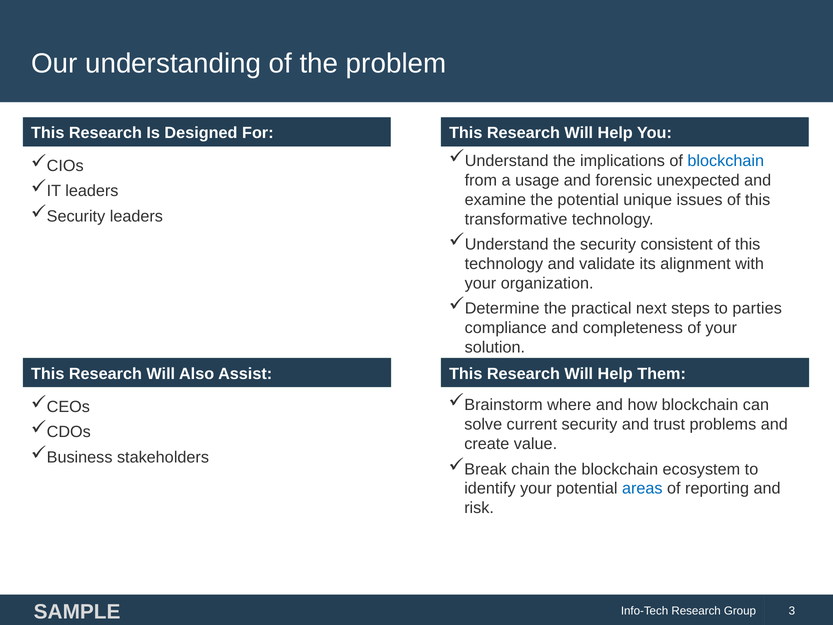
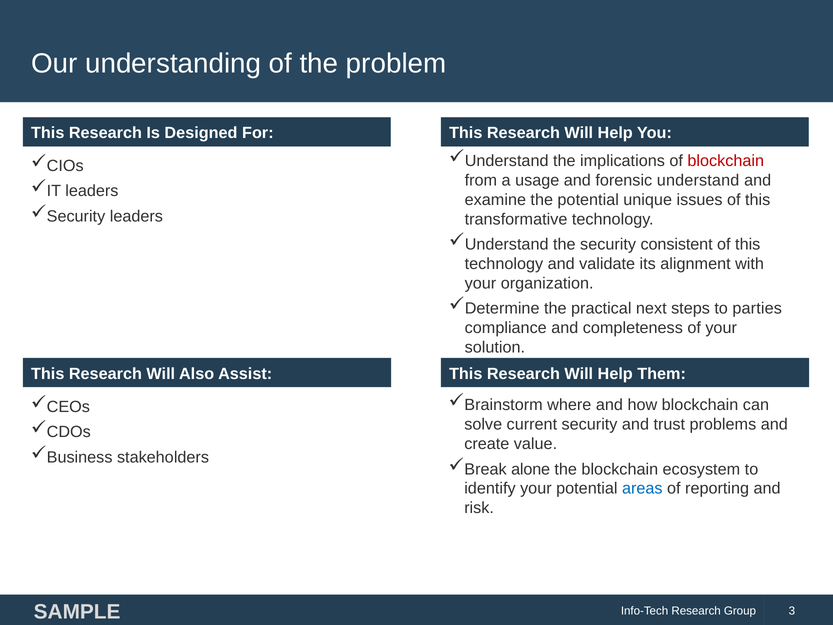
blockchain at (726, 161) colour: blue -> red
forensic unexpected: unexpected -> understand
chain: chain -> alone
